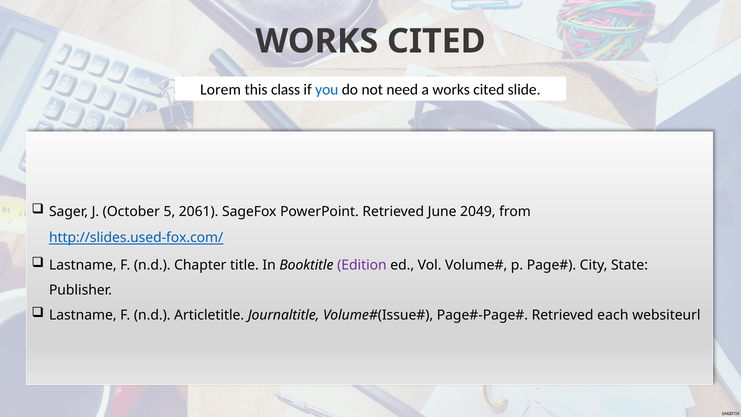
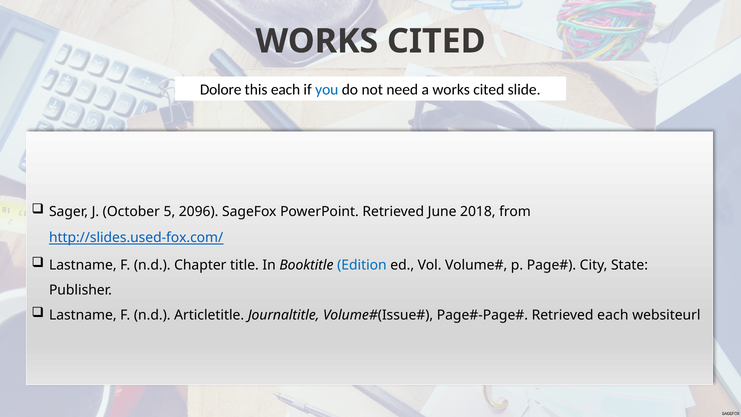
Lorem: Lorem -> Dolore
this class: class -> each
2061: 2061 -> 2096
2049: 2049 -> 2018
Edition colour: purple -> blue
